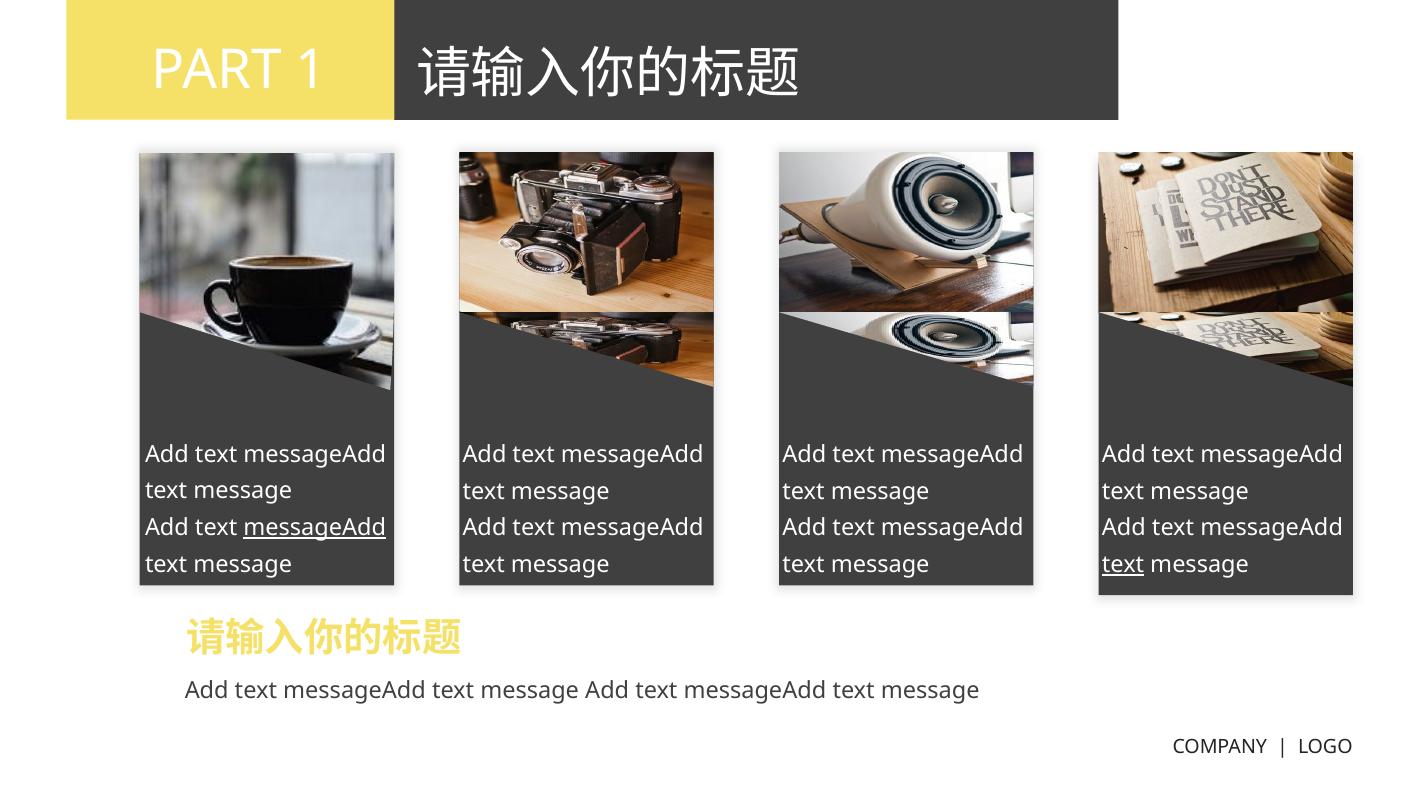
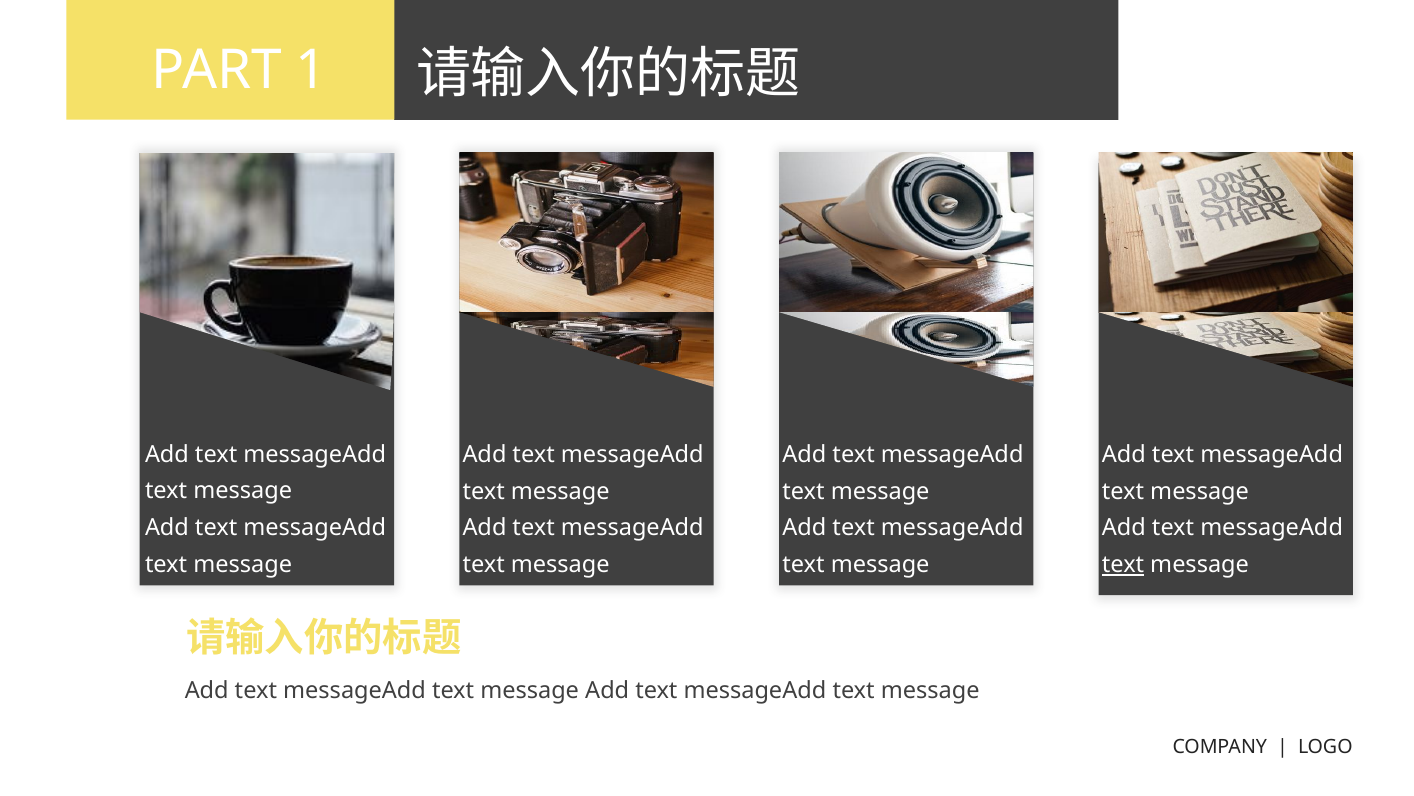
messageAdd at (315, 527) underline: present -> none
